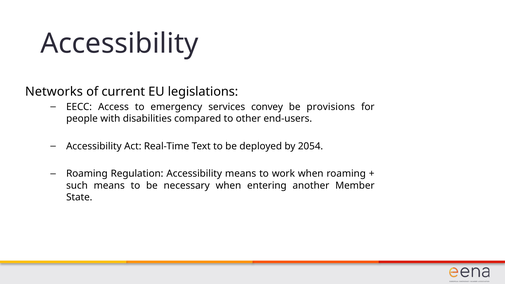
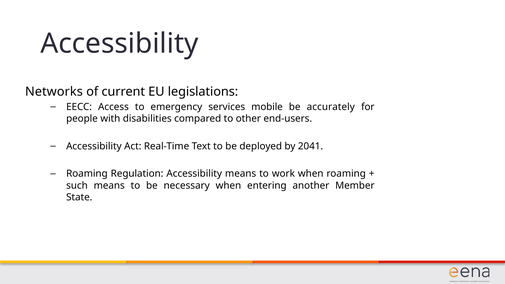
convey: convey -> mobile
provisions: provisions -> accurately
2054: 2054 -> 2041
